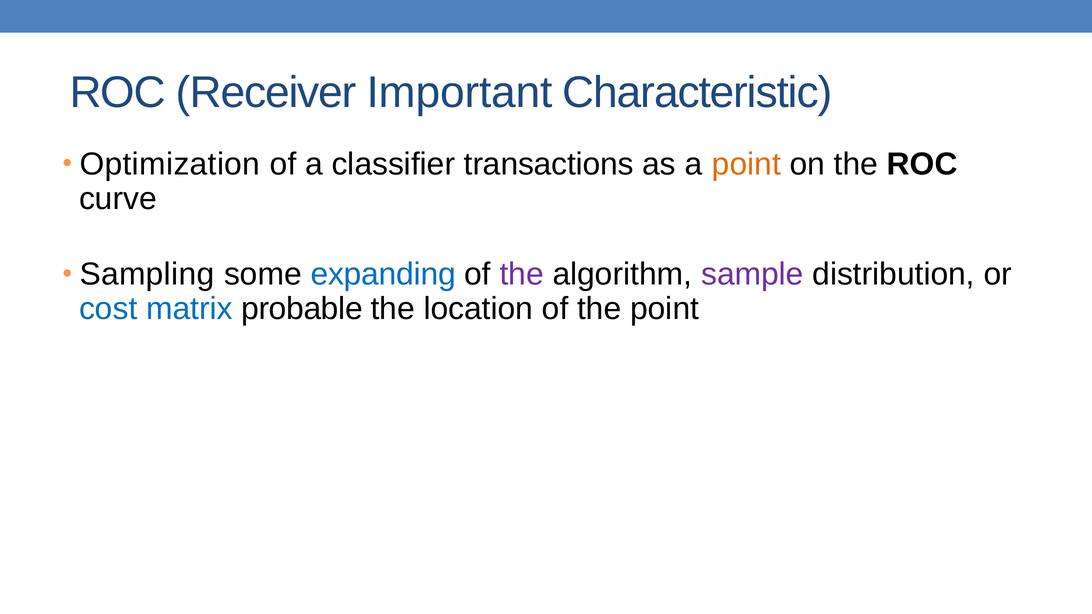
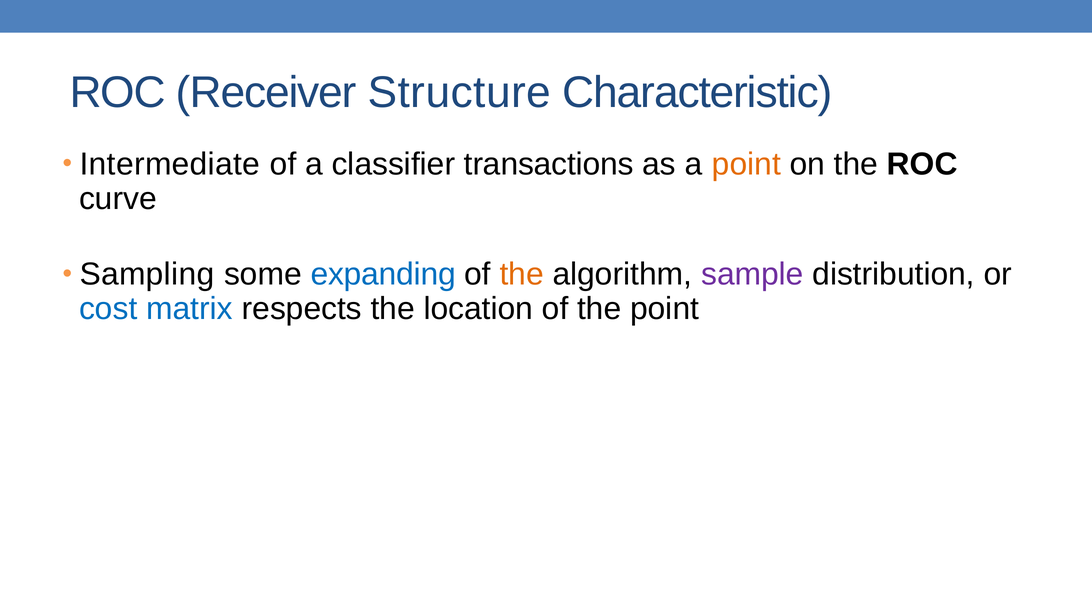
Important: Important -> Structure
Optimization: Optimization -> Intermediate
the at (522, 275) colour: purple -> orange
probable: probable -> respects
